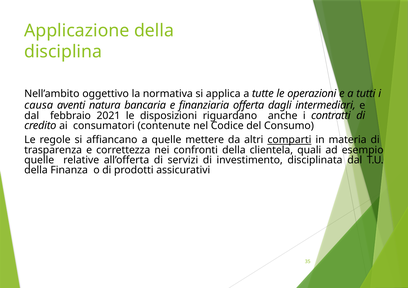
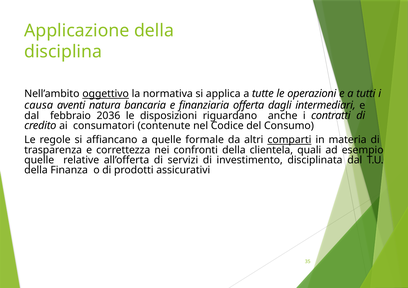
oggettivo underline: none -> present
2021: 2021 -> 2036
mettere: mettere -> formale
